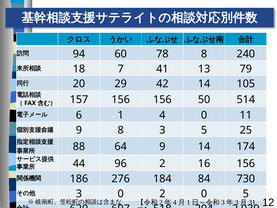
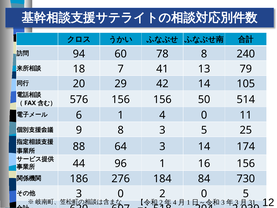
157: 157 -> 576
64 9: 9 -> 3
96 2: 2 -> 1
